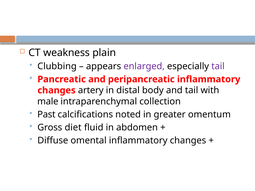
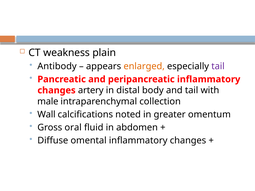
Clubbing: Clubbing -> Antibody
enlarged colour: purple -> orange
Past: Past -> Wall
diet: diet -> oral
